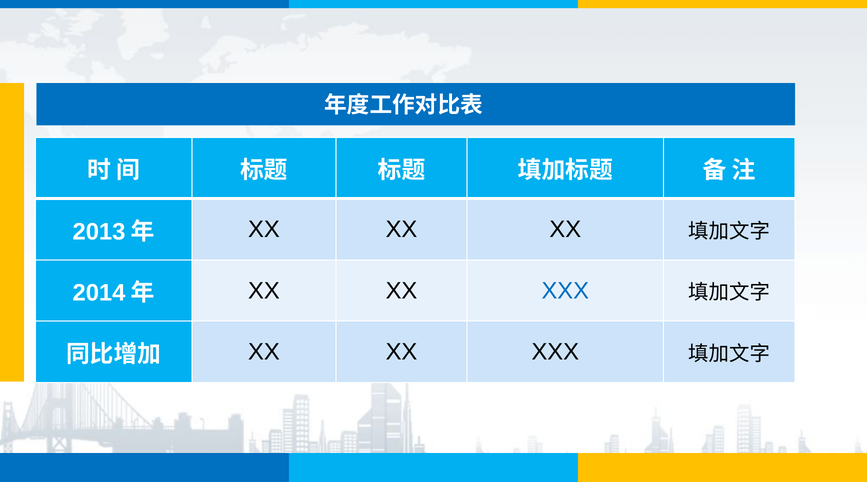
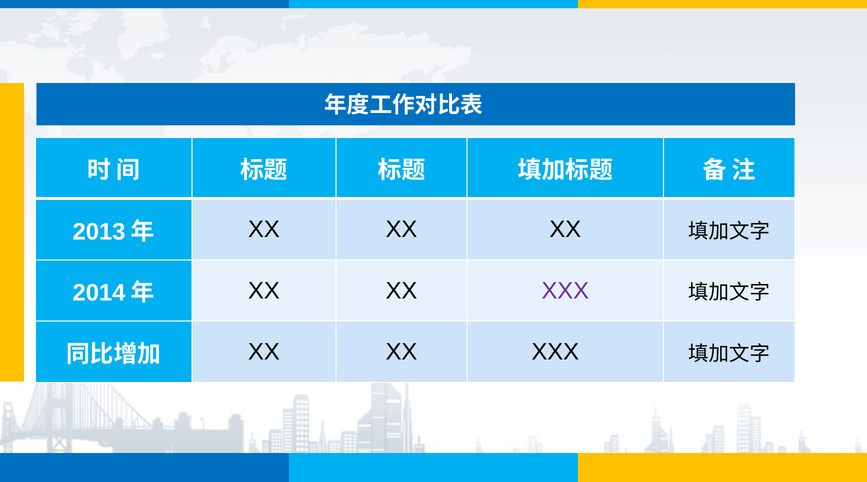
XXX at (565, 291) colour: blue -> purple
